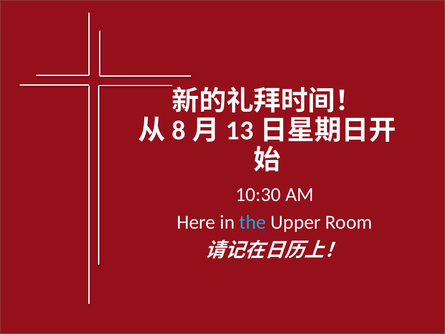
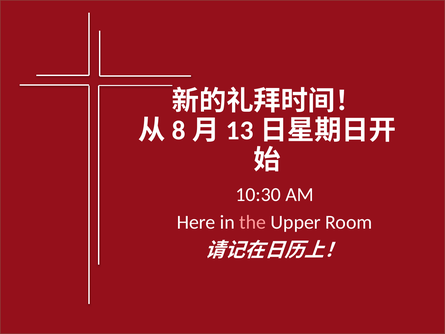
the colour: light blue -> pink
